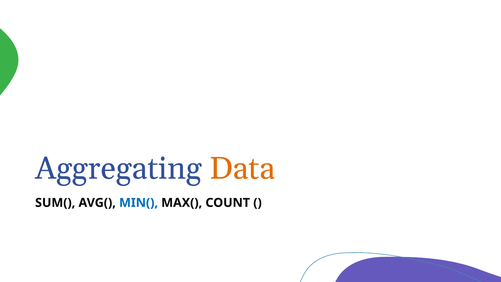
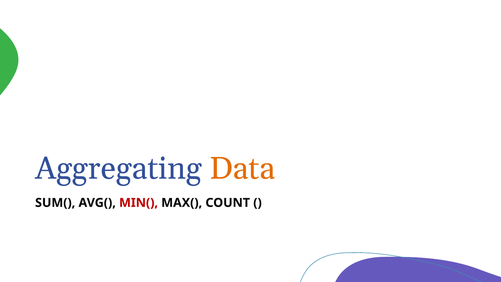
MIN( colour: blue -> red
